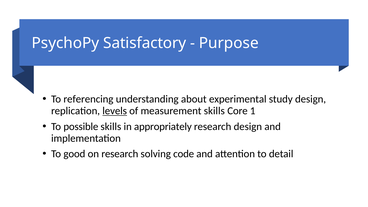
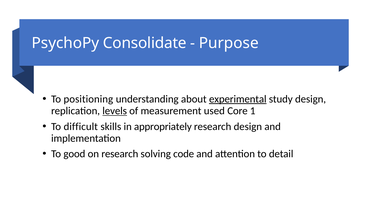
Satisfactory: Satisfactory -> Consolidate
referencing: referencing -> positioning
experimental underline: none -> present
measurement skills: skills -> used
possible: possible -> difficult
